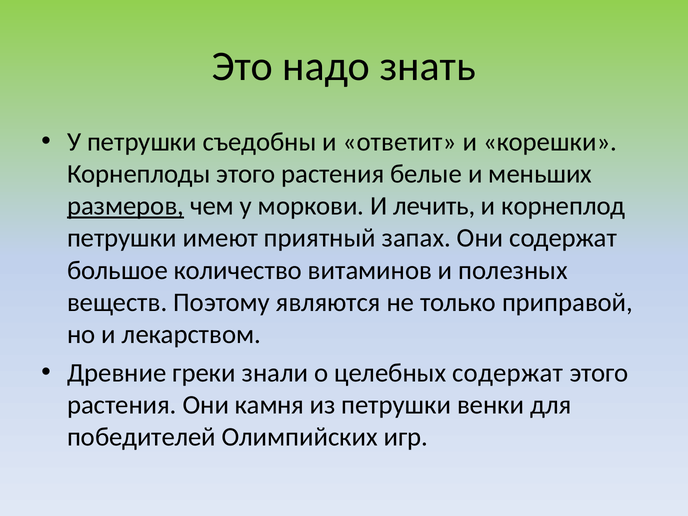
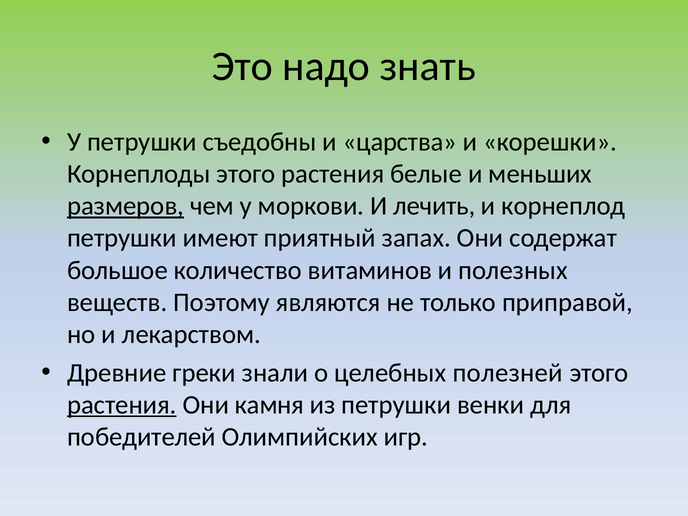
ответит: ответит -> царства
целебных содержат: содержат -> полезней
растения at (122, 405) underline: none -> present
